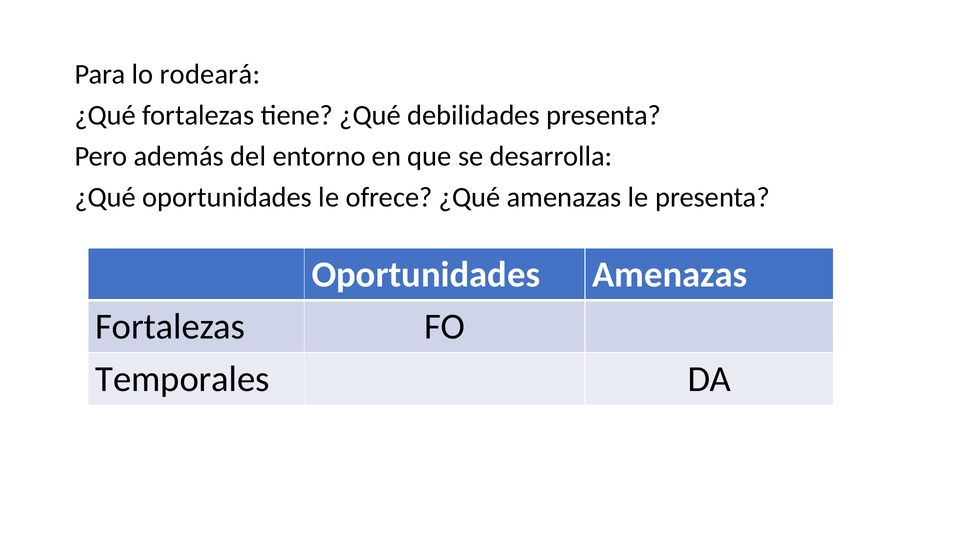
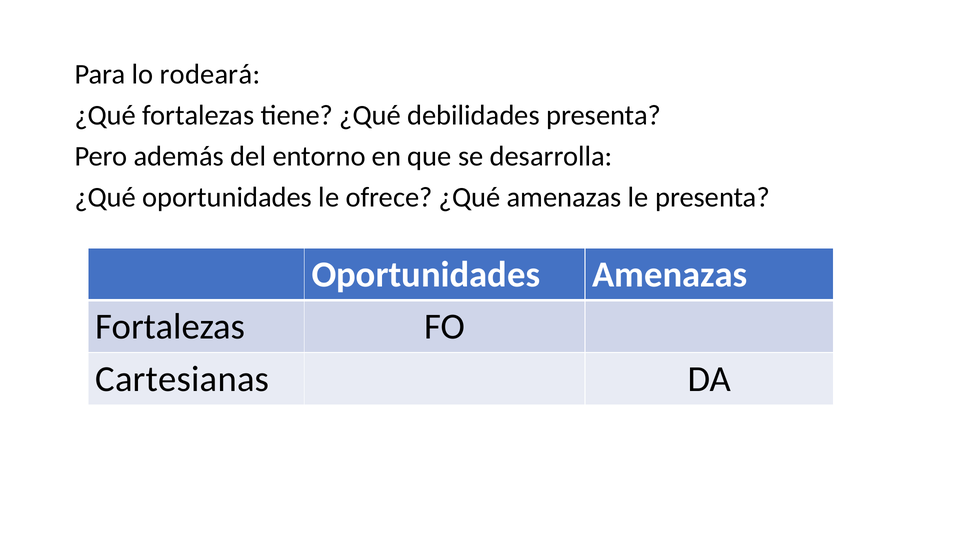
Temporales: Temporales -> Cartesianas
